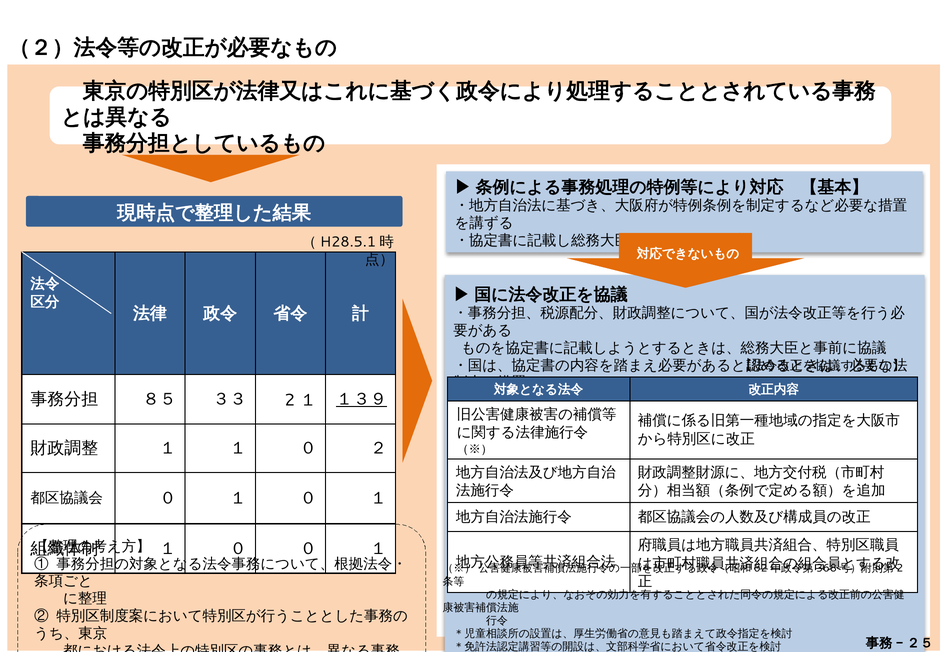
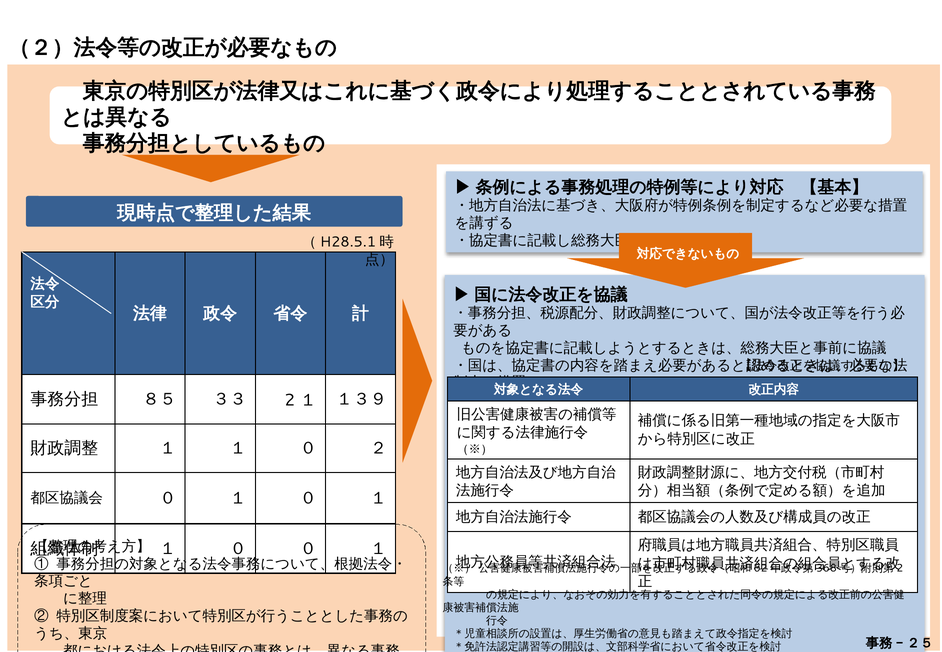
１３９ underline: present -> none
